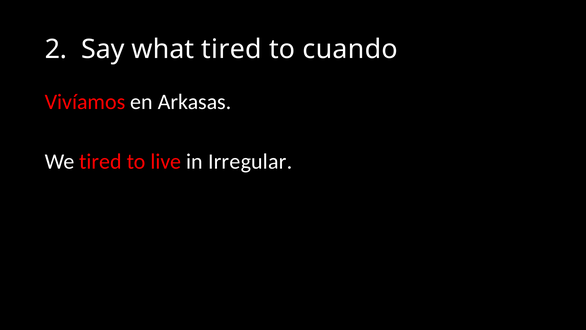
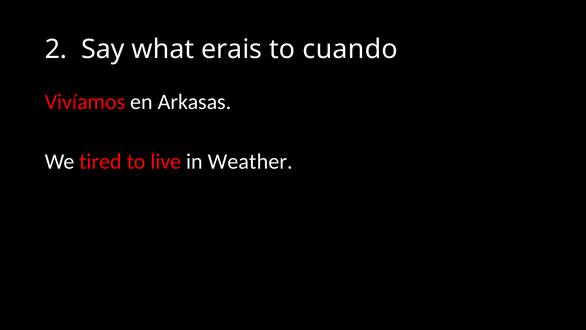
what tired: tired -> erais
Irregular: Irregular -> Weather
